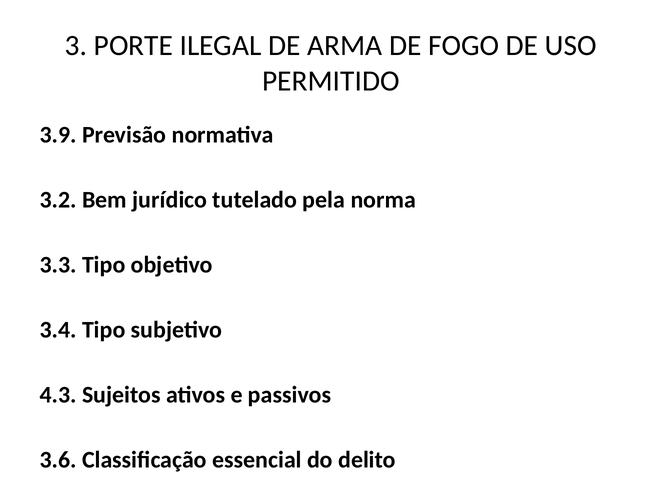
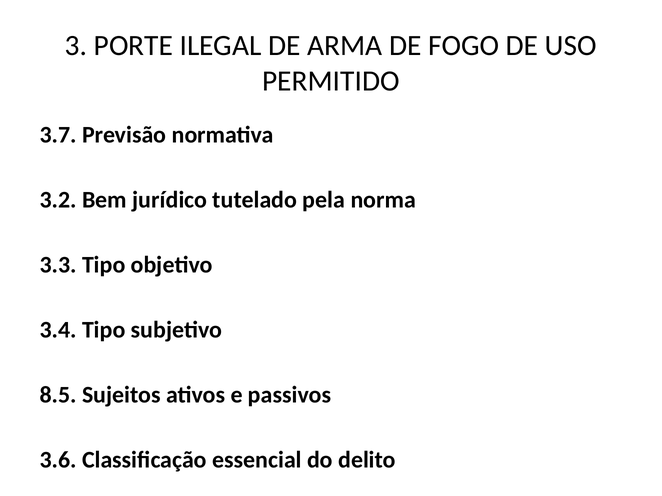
3.9: 3.9 -> 3.7
4.3: 4.3 -> 8.5
